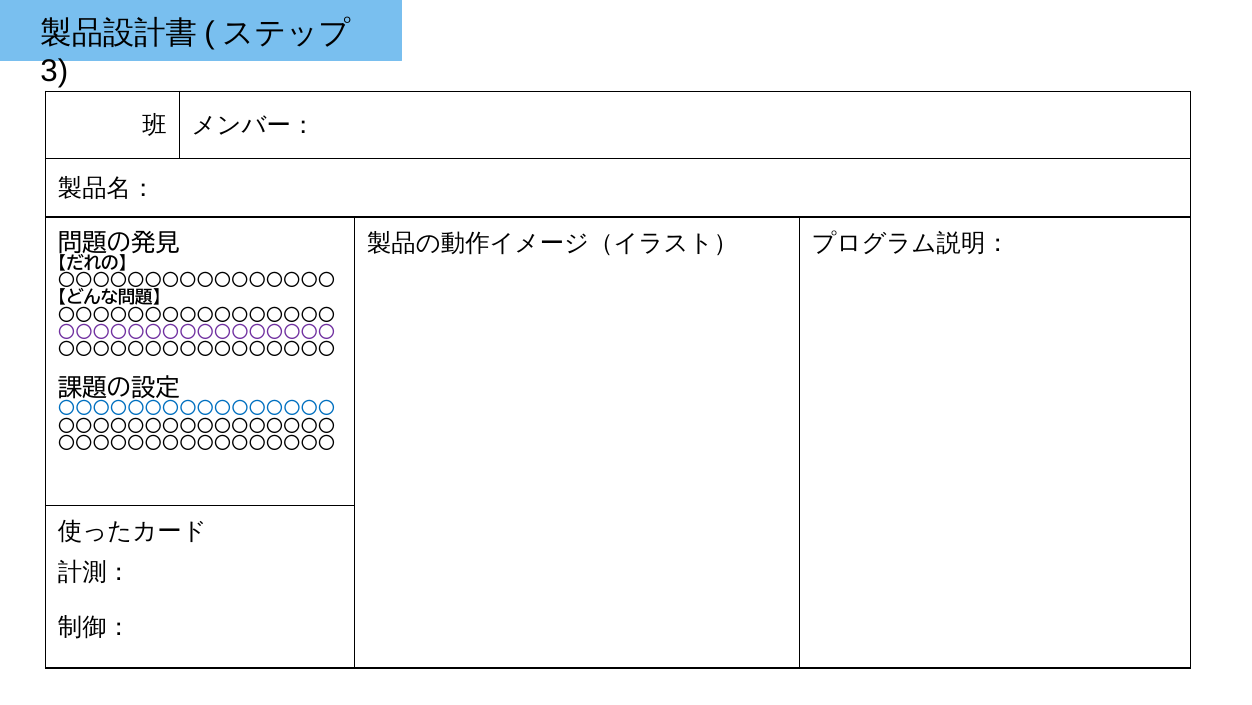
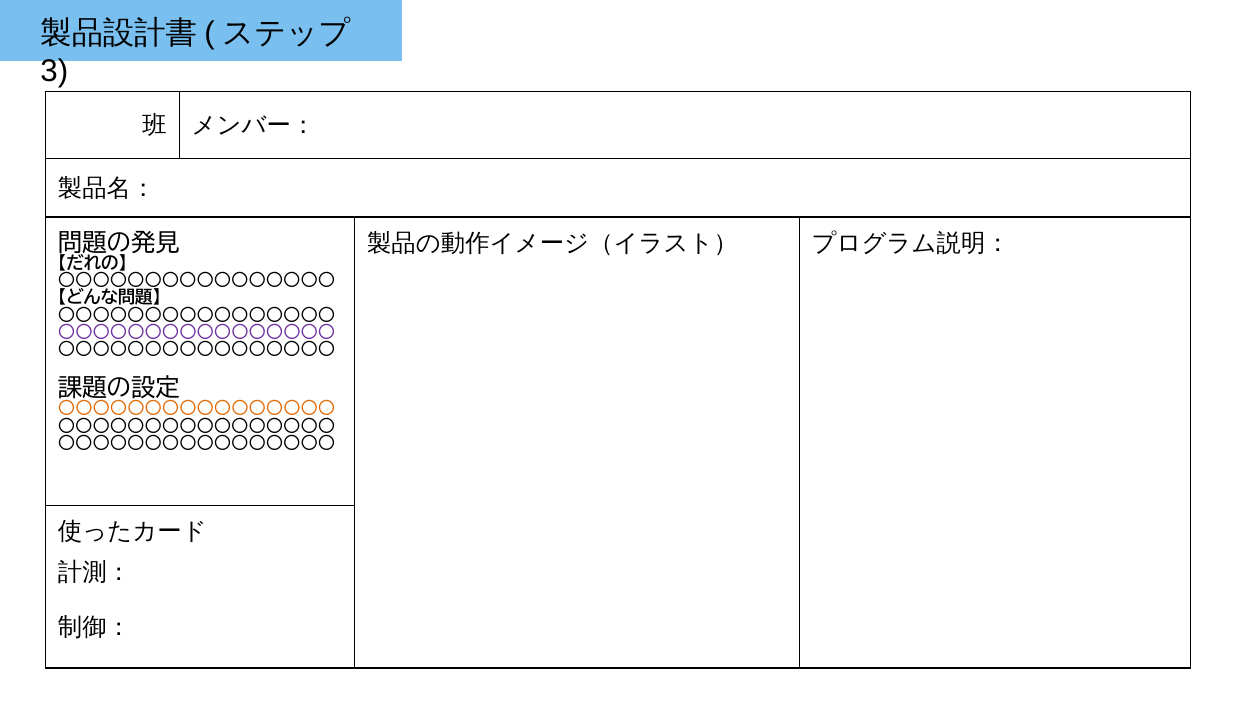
〇〇〇〇〇〇〇〇〇〇〇〇〇〇〇〇 at (197, 409) colour: blue -> orange
